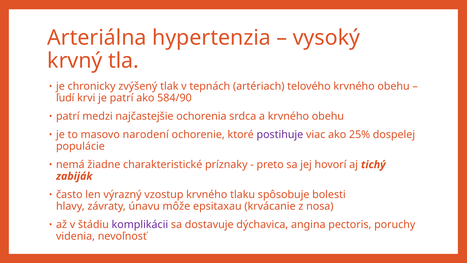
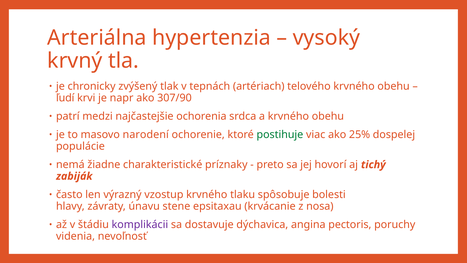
je patrí: patrí -> napr
584/90: 584/90 -> 307/90
postihuje colour: purple -> green
môže: môže -> stene
